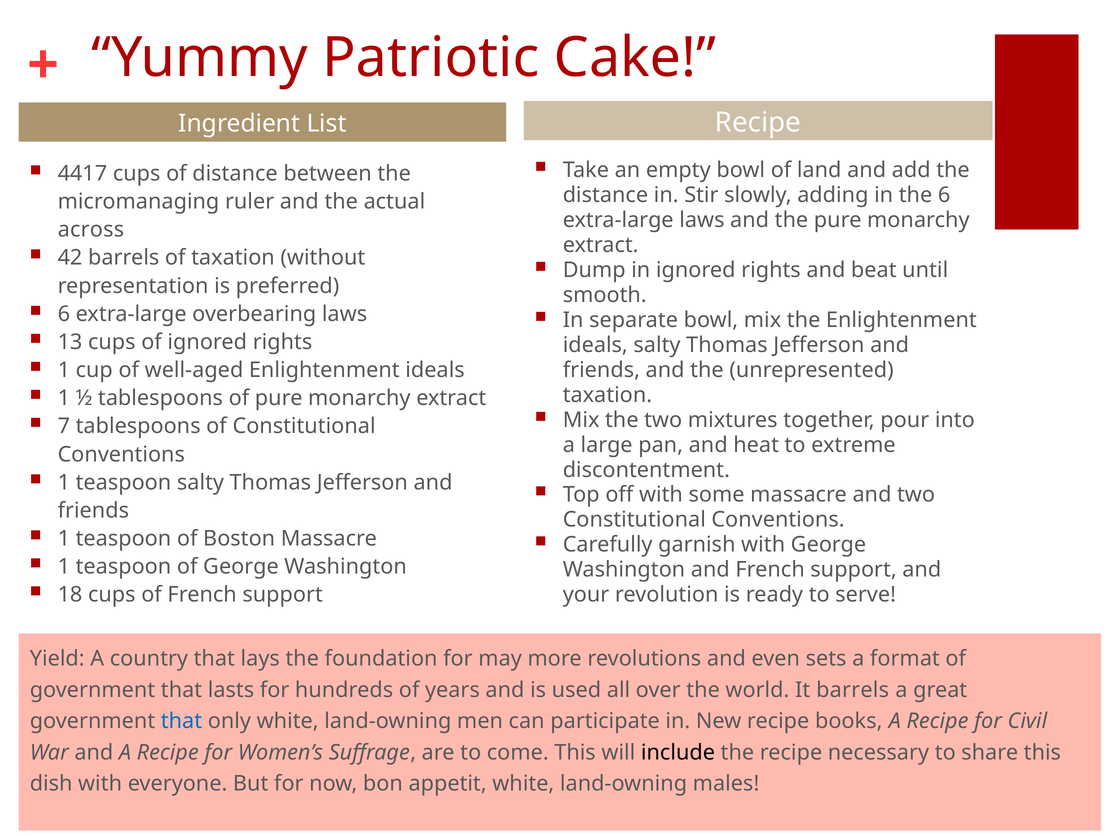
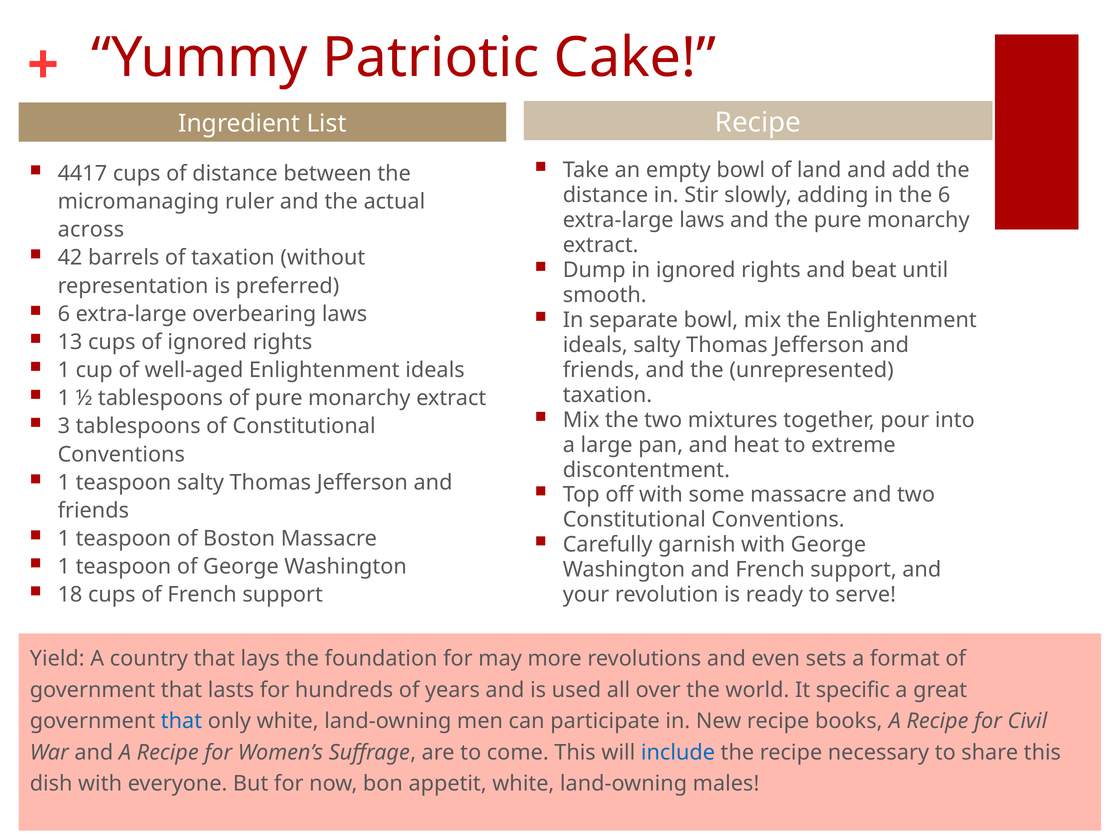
7: 7 -> 3
It barrels: barrels -> specific
include colour: black -> blue
